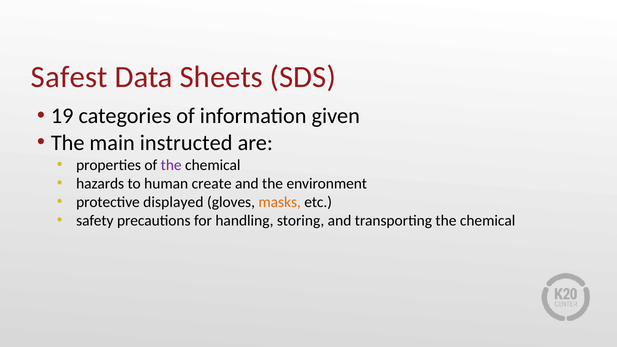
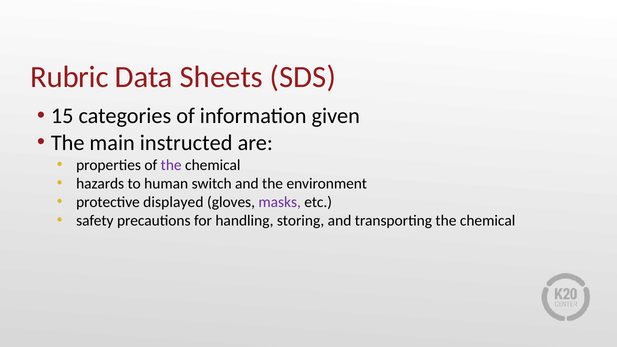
Safest: Safest -> Rubric
19: 19 -> 15
create: create -> switch
masks colour: orange -> purple
